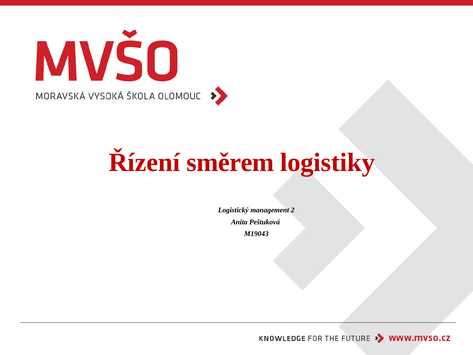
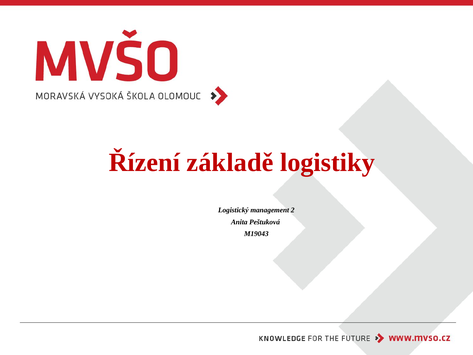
směrem: směrem -> základě
